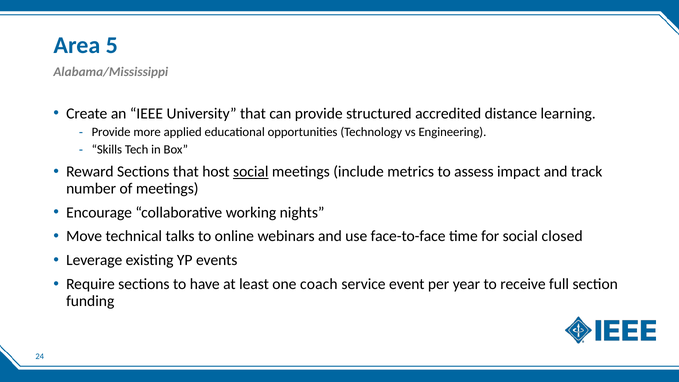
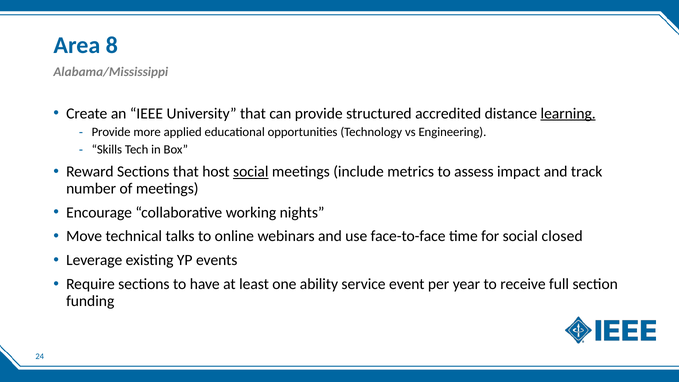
5: 5 -> 8
learning underline: none -> present
coach: coach -> ability
